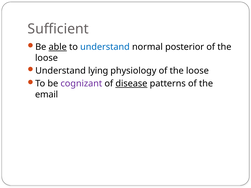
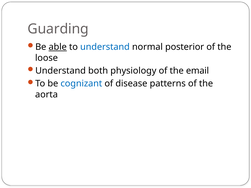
Sufficient: Sufficient -> Guarding
lying: lying -> both
physiology of the loose: loose -> email
cognizant colour: purple -> blue
disease underline: present -> none
email: email -> aorta
